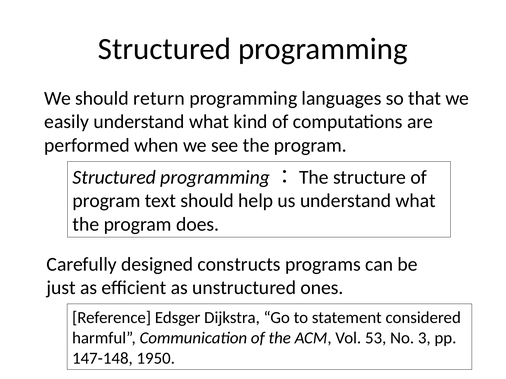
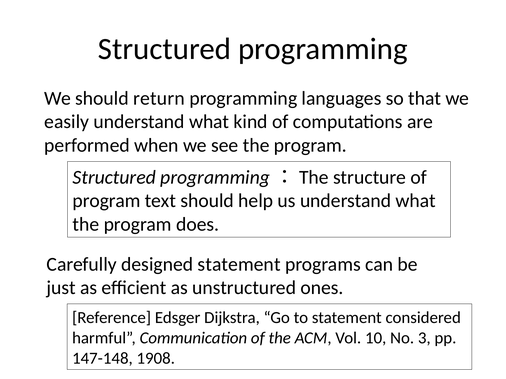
designed constructs: constructs -> statement
53: 53 -> 10
1950: 1950 -> 1908
